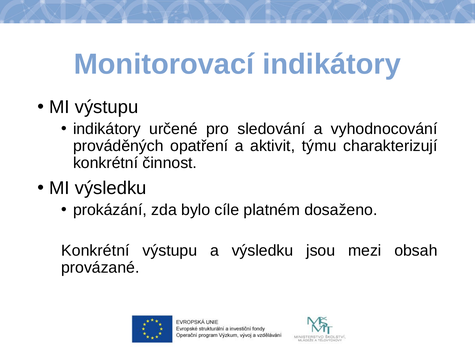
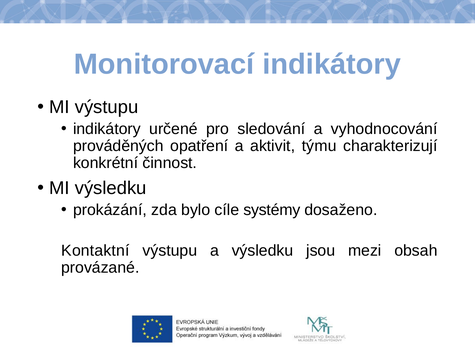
platném: platném -> systémy
Konkrétní at (95, 251): Konkrétní -> Kontaktní
